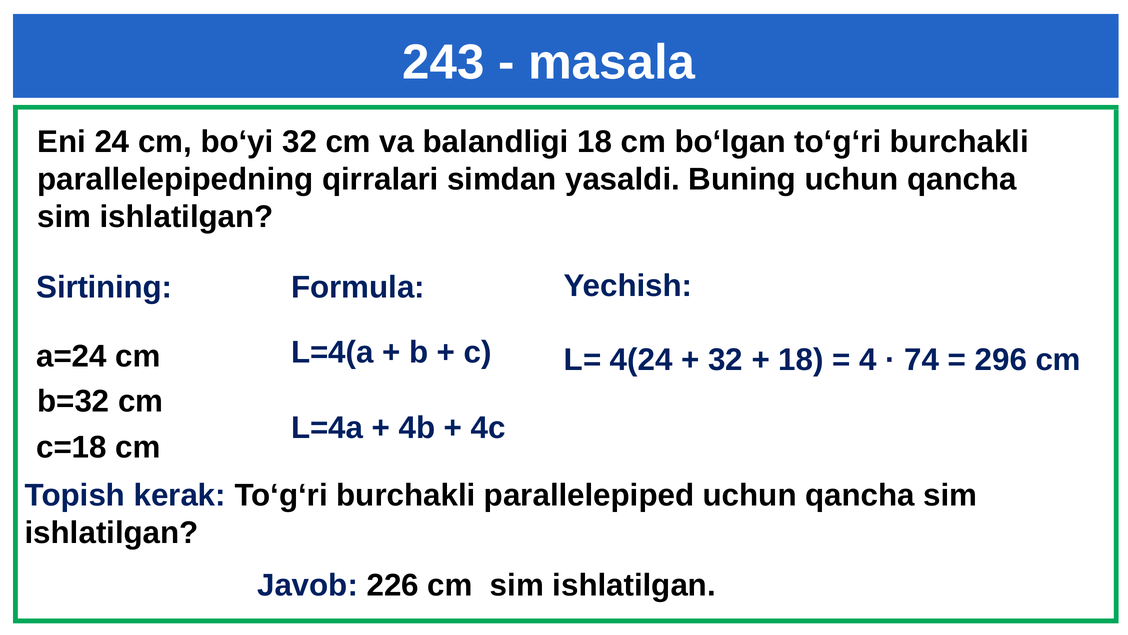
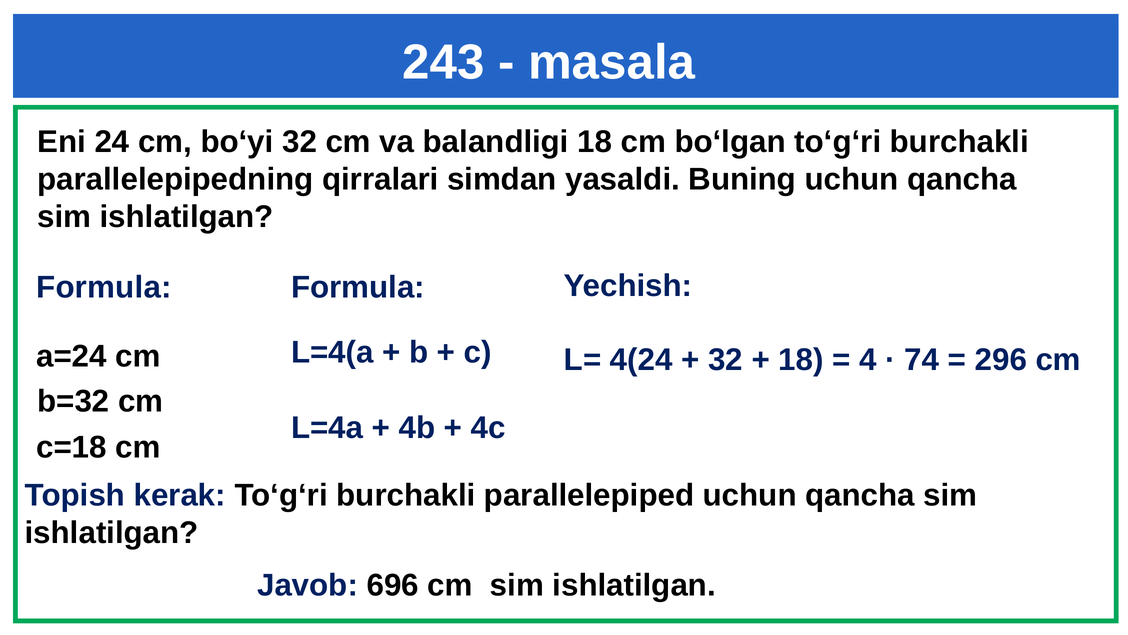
Sirtining at (104, 287): Sirtining -> Formula
226: 226 -> 696
